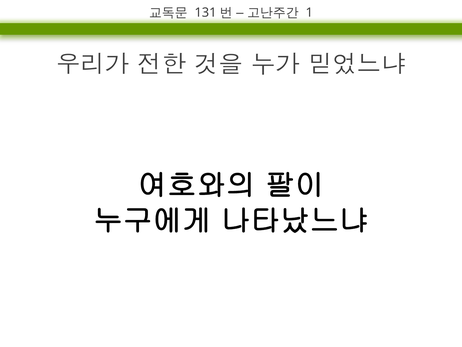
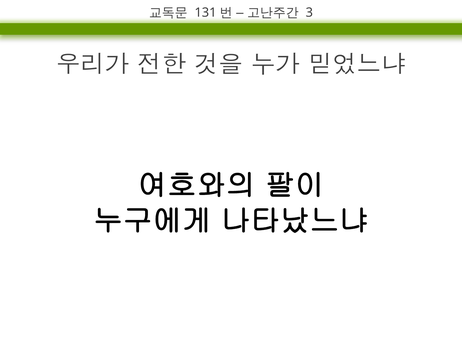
1: 1 -> 3
